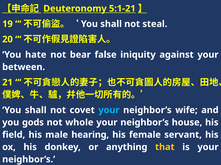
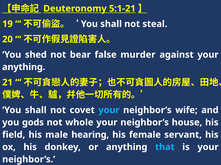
hate: hate -> shed
iniquity: iniquity -> murder
between at (24, 67): between -> anything
that colour: yellow -> light blue
